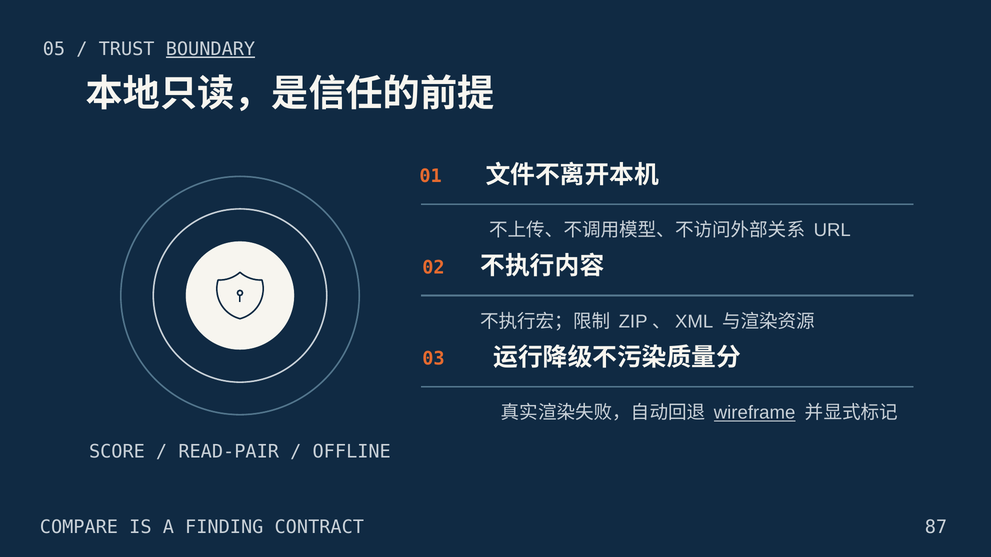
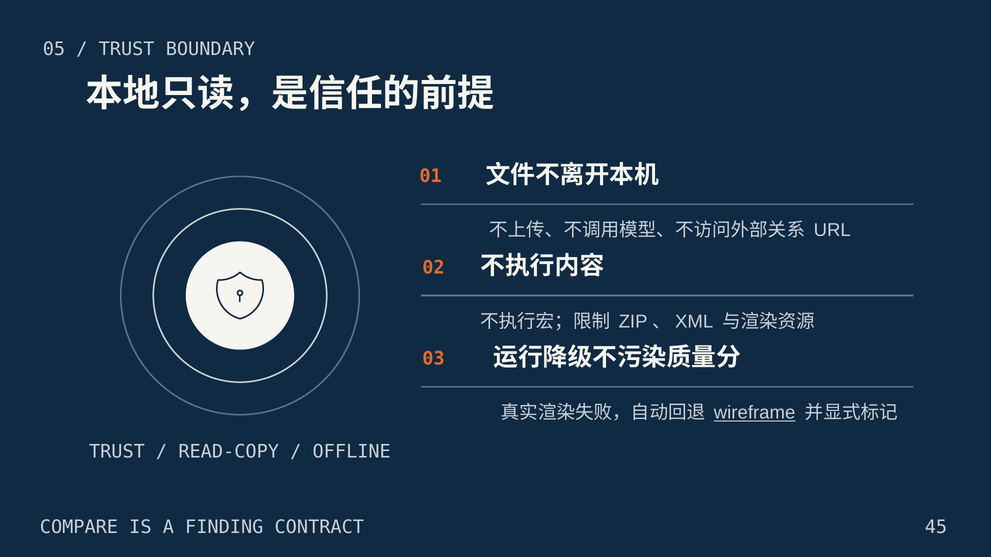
BOUNDARY underline: present -> none
SCORE at (117, 452): SCORE -> TRUST
READ-PAIR: READ-PAIR -> READ-COPY
87: 87 -> 45
